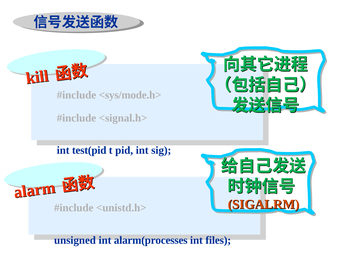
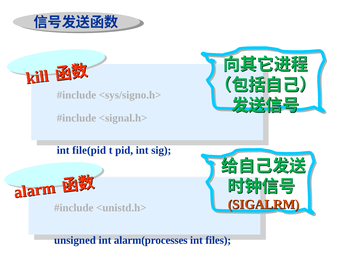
<sys/mode.h>: <sys/mode.h> -> <sys/signo.h>
test(pid: test(pid -> file(pid
